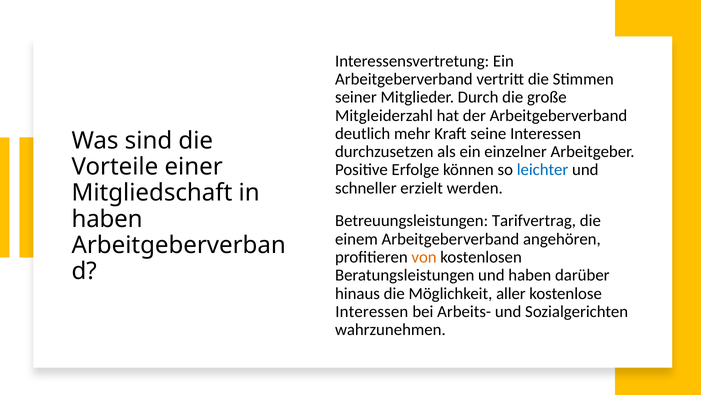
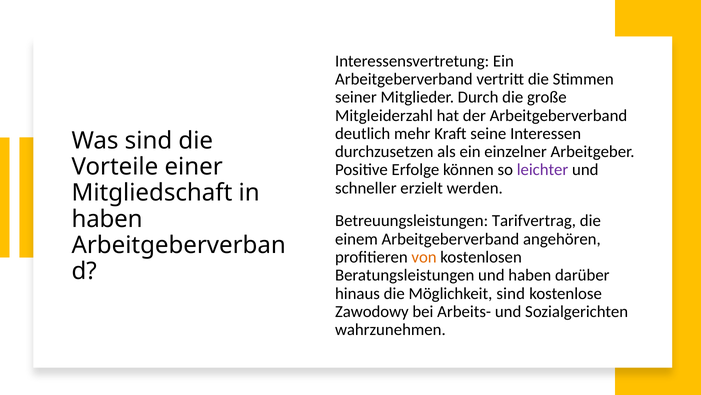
leichter colour: blue -> purple
Möglichkeit aller: aller -> sind
Interessen at (372, 311): Interessen -> Zawodowy
